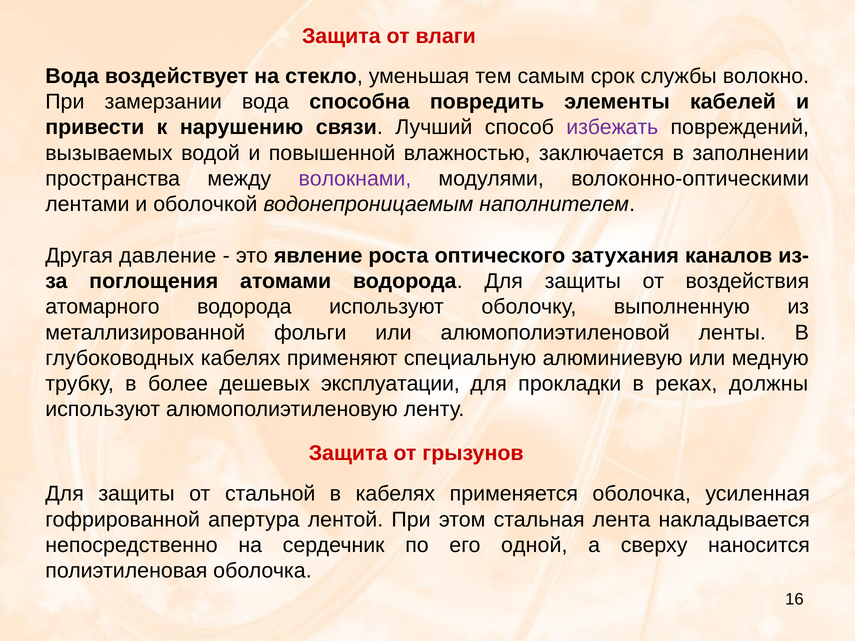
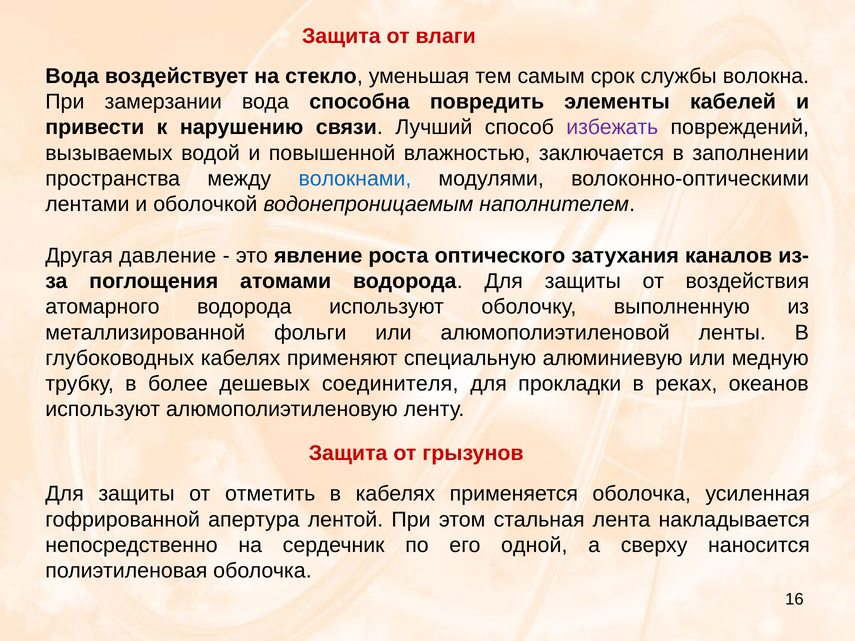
волокно: волокно -> волокна
волокнами colour: purple -> blue
эксплуатации: эксплуатации -> соединителя
должны: должны -> океанов
стальной: стальной -> отметить
